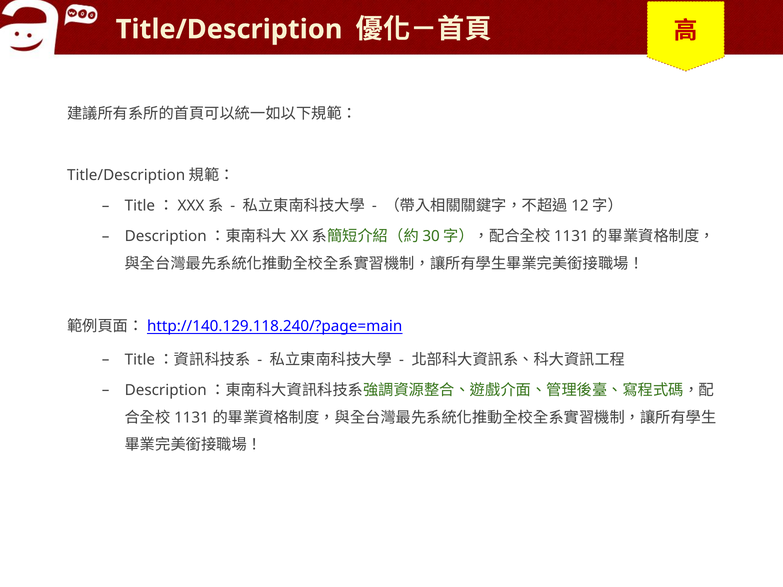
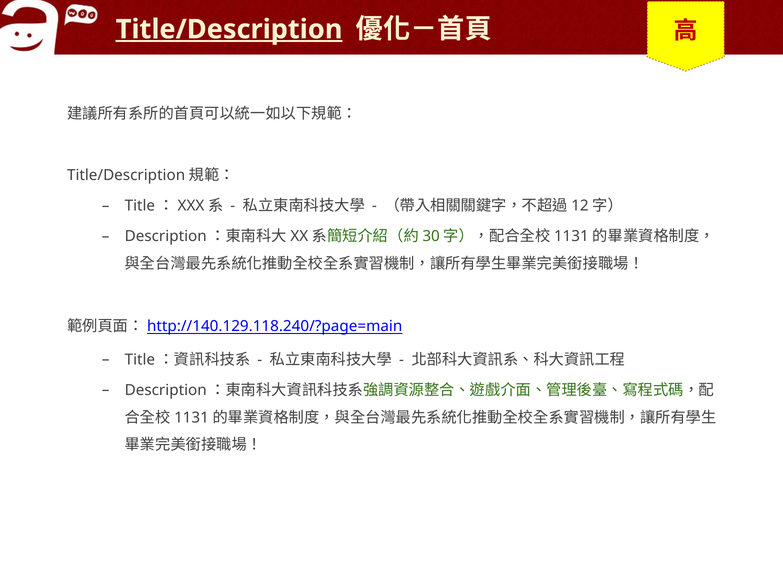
Title/Description underline: none -> present
